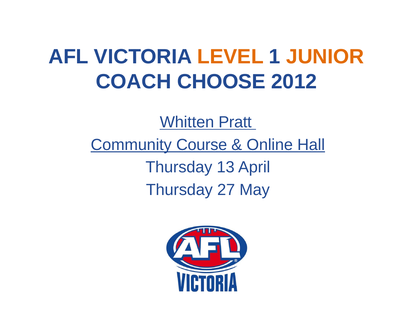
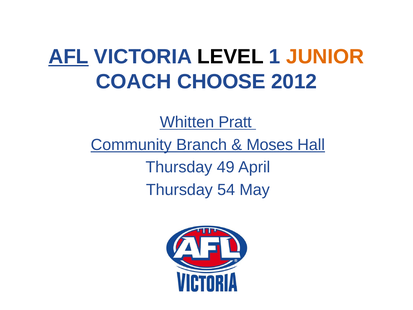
AFL underline: none -> present
LEVEL colour: orange -> black
Course: Course -> Branch
Online: Online -> Moses
13: 13 -> 49
27: 27 -> 54
